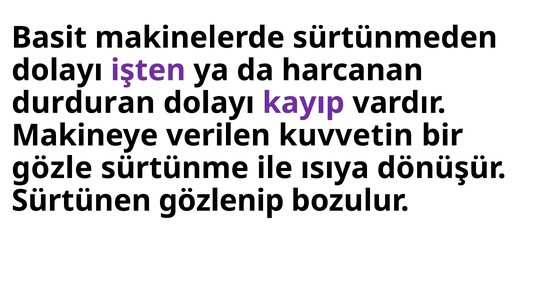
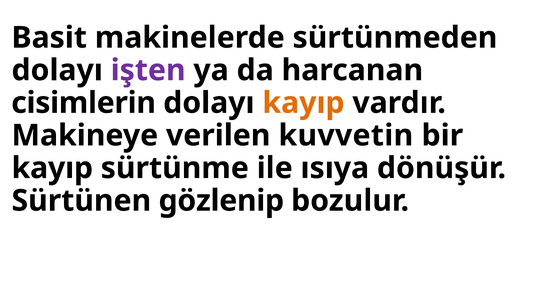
durduran: durduran -> cisimlerin
kayıp at (303, 103) colour: purple -> orange
gözle at (52, 168): gözle -> kayıp
